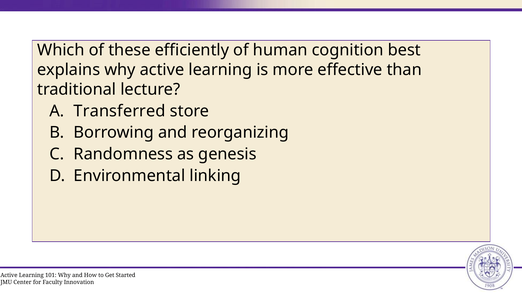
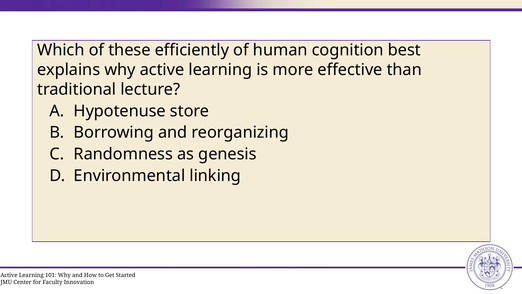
Transferred: Transferred -> Hypotenuse
